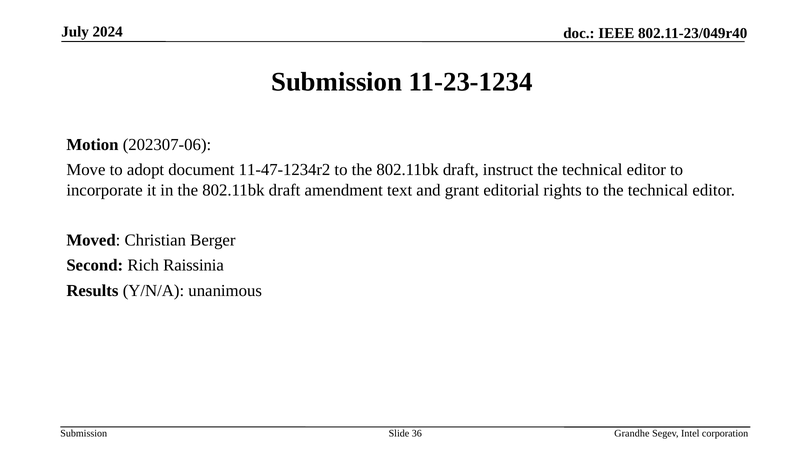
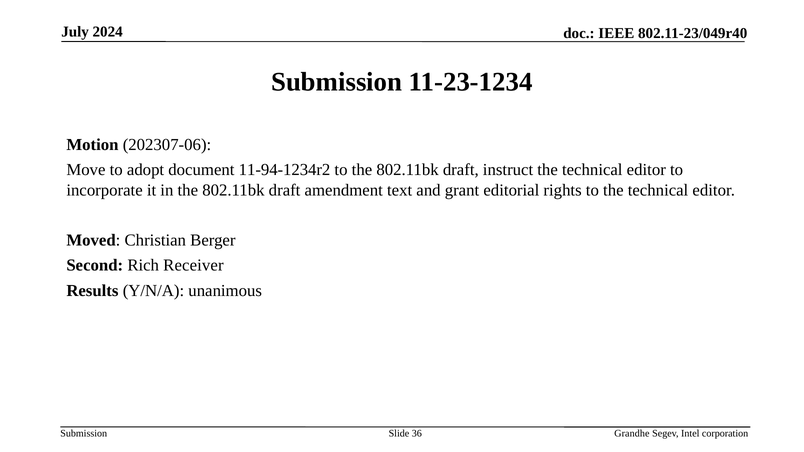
11-47-1234r2: 11-47-1234r2 -> 11-94-1234r2
Raissinia: Raissinia -> Receiver
